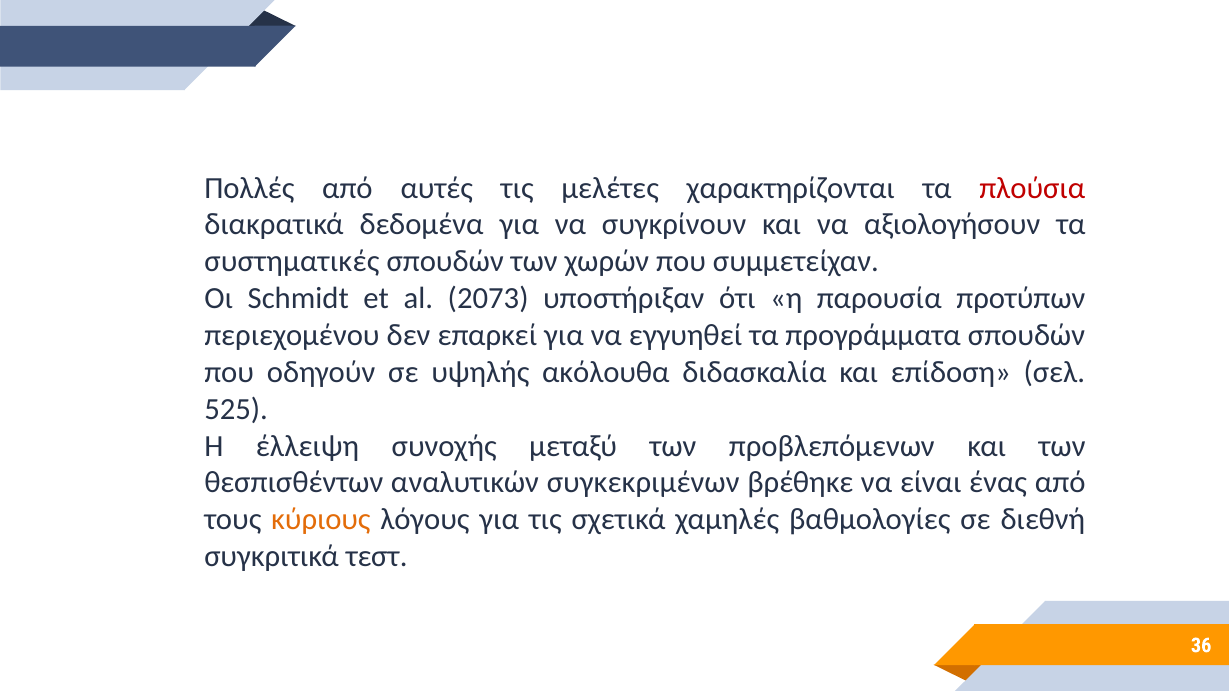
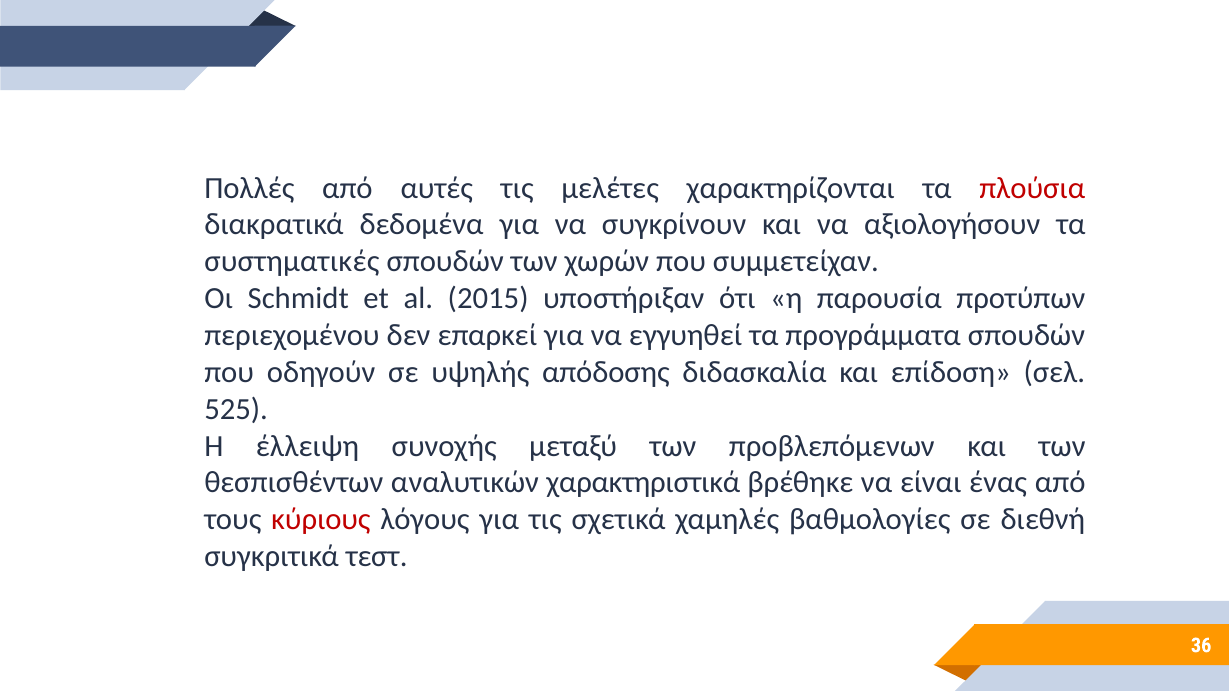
2073: 2073 -> 2015
ακόλουθα: ακόλουθα -> απόδοσης
συγκεκριμένων: συγκεκριμένων -> χαρακτηριστικά
κύριους colour: orange -> red
